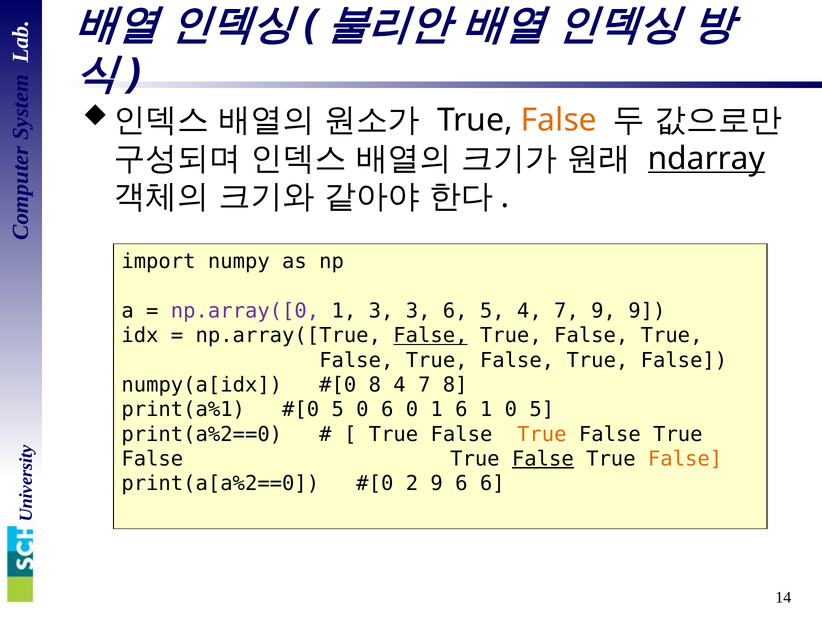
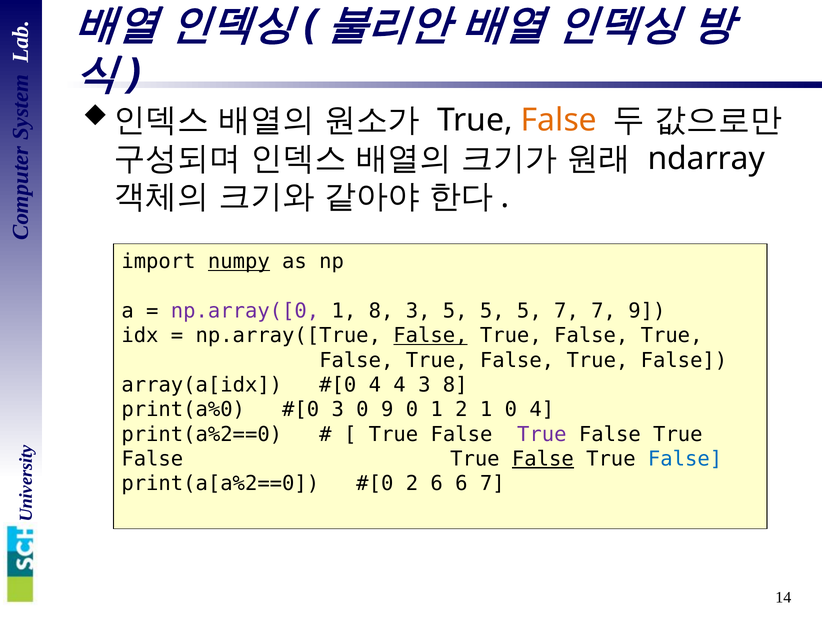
ndarray underline: present -> none
numpy underline: none -> present
1 3: 3 -> 8
3 6: 6 -> 5
4 at (529, 311): 4 -> 5
7 9: 9 -> 7
numpy(a[idx: numpy(a[idx -> array(a[idx
8 at (375, 385): 8 -> 4
7 at (424, 385): 7 -> 3
print(a%1: print(a%1 -> print(a%0
5 at (338, 409): 5 -> 3
0 6: 6 -> 9
1 6: 6 -> 2
0 5: 5 -> 4
True at (542, 434) colour: orange -> purple
False at (685, 459) colour: orange -> blue
2 9: 9 -> 6
6 6: 6 -> 7
